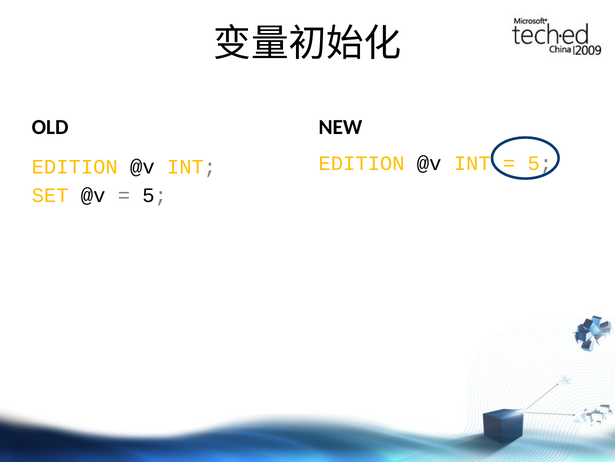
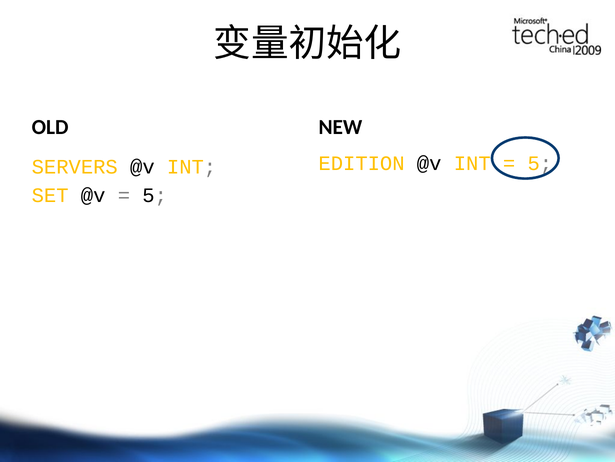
EDITION at (75, 167): EDITION -> SERVERS
